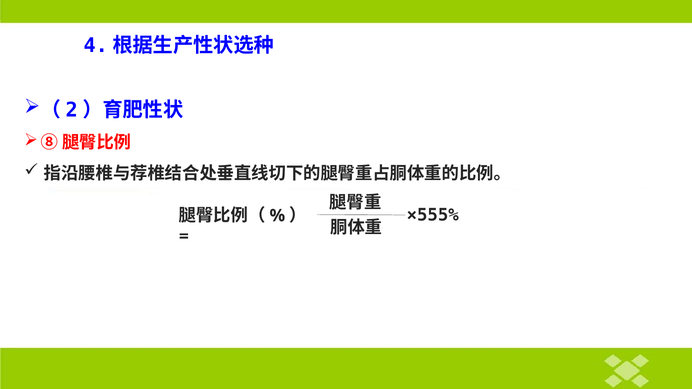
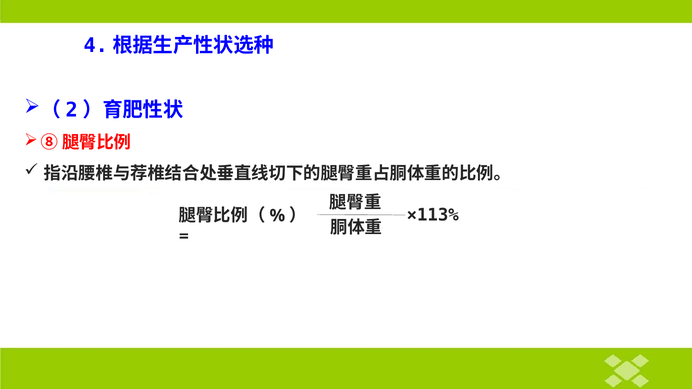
×555%: ×555% -> ×113%
